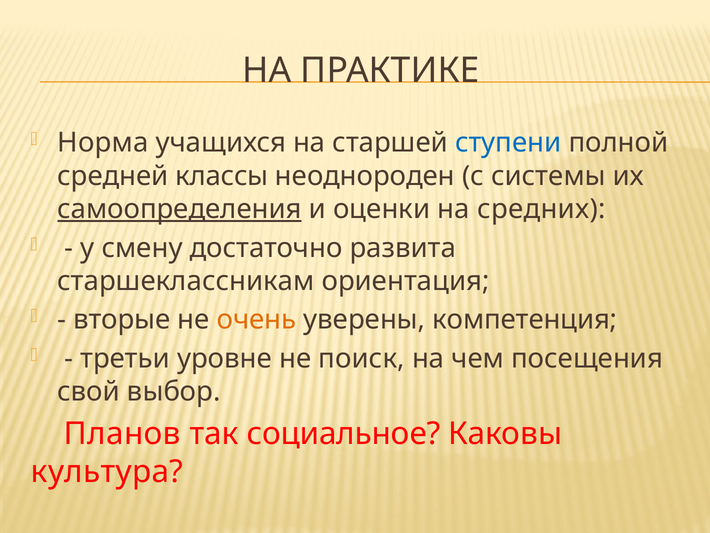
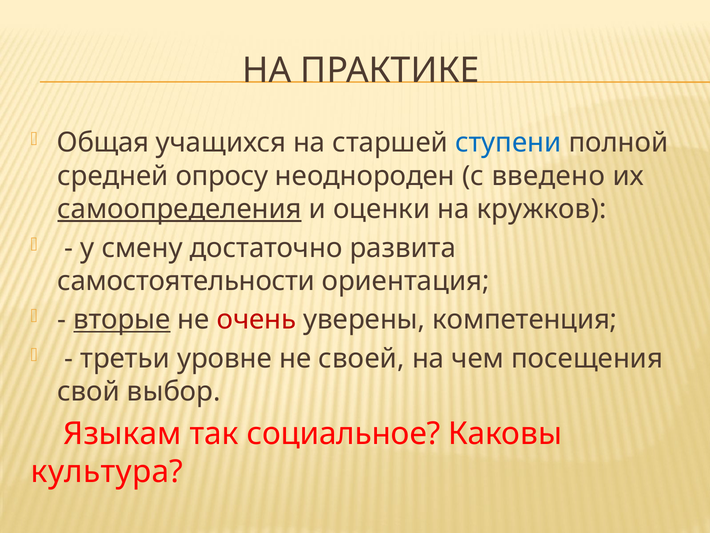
Норма: Норма -> Общая
классы: классы -> опросу
системы: системы -> введено
средних: средних -> кружков
старшеклассникам: старшеклассникам -> самостоятельности
вторые underline: none -> present
очень colour: orange -> red
поиск: поиск -> своей
Планов: Планов -> Языкам
